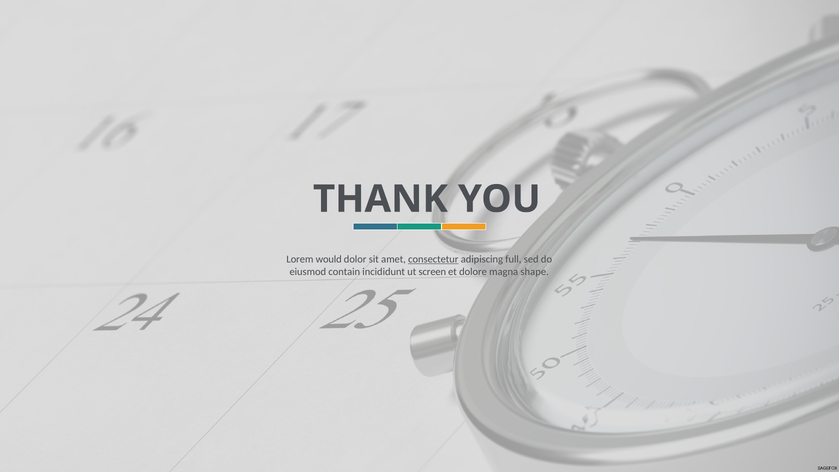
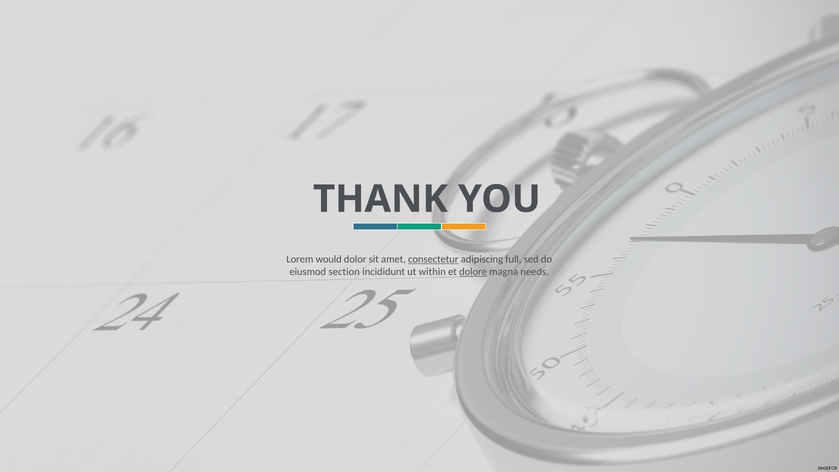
contain: contain -> section
screen: screen -> within
dolore underline: none -> present
shape: shape -> needs
